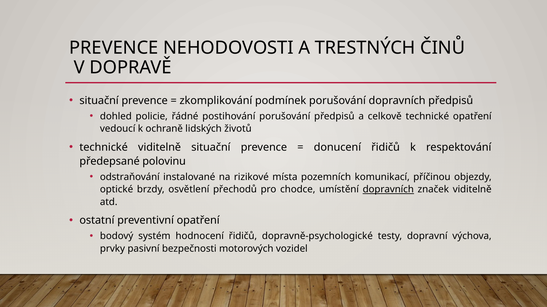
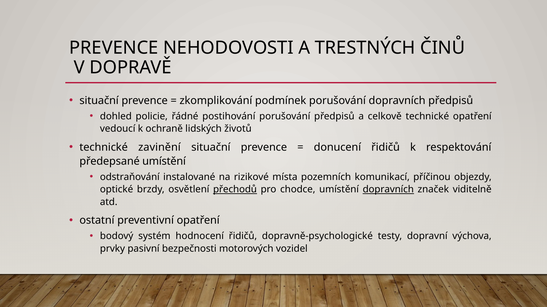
technické viditelně: viditelně -> zavinění
předepsané polovinu: polovinu -> umístění
přechodů underline: none -> present
